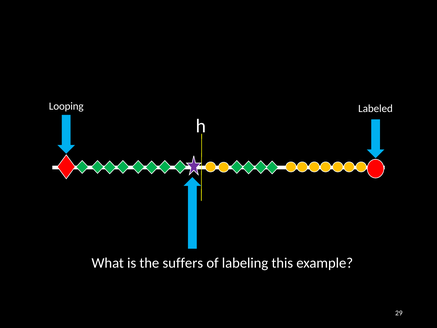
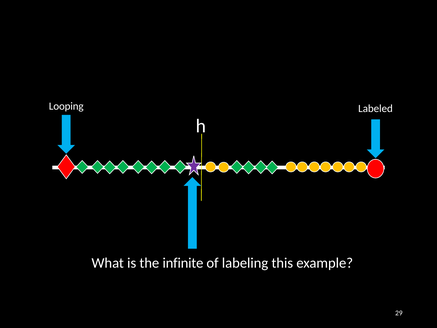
suffers: suffers -> infinite
